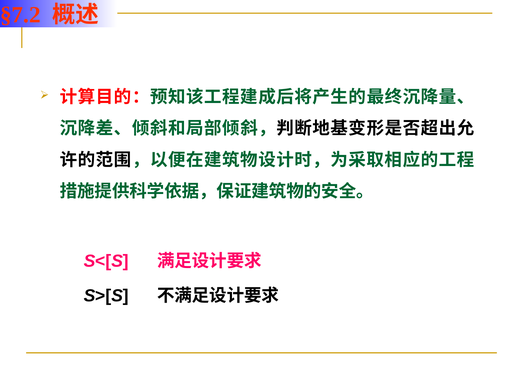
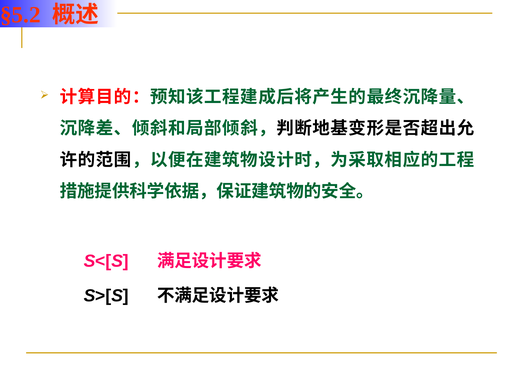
§7.2: §7.2 -> §5.2
